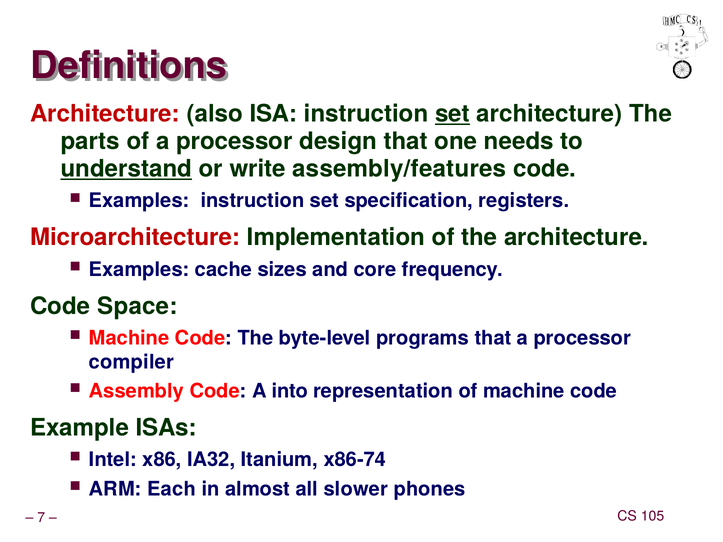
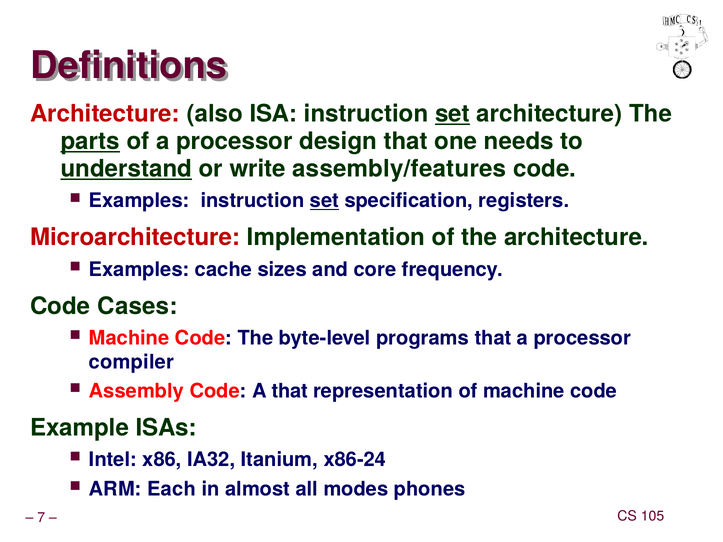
parts underline: none -> present
set at (324, 201) underline: none -> present
Space: Space -> Cases
A into: into -> that
x86-74: x86-74 -> x86-24
slower: slower -> modes
